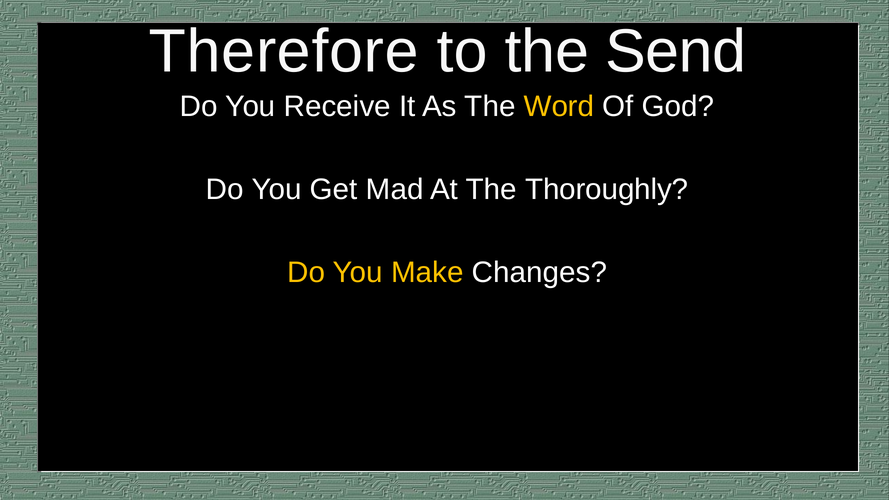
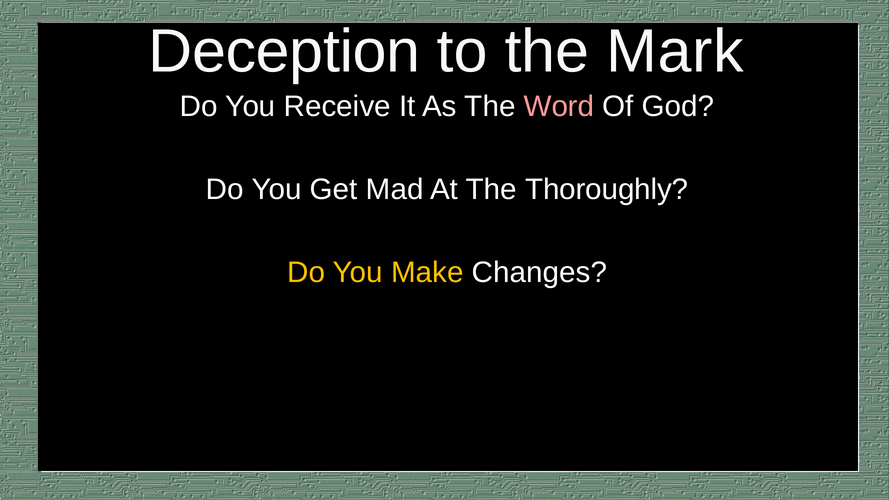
Therefore: Therefore -> Deception
Send: Send -> Mark
Word colour: yellow -> pink
